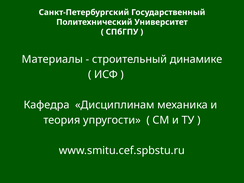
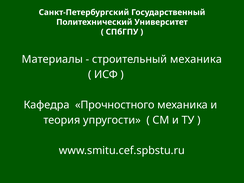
строительный динамике: динамике -> механика
Дисциплинам: Дисциплинам -> Прочностного
